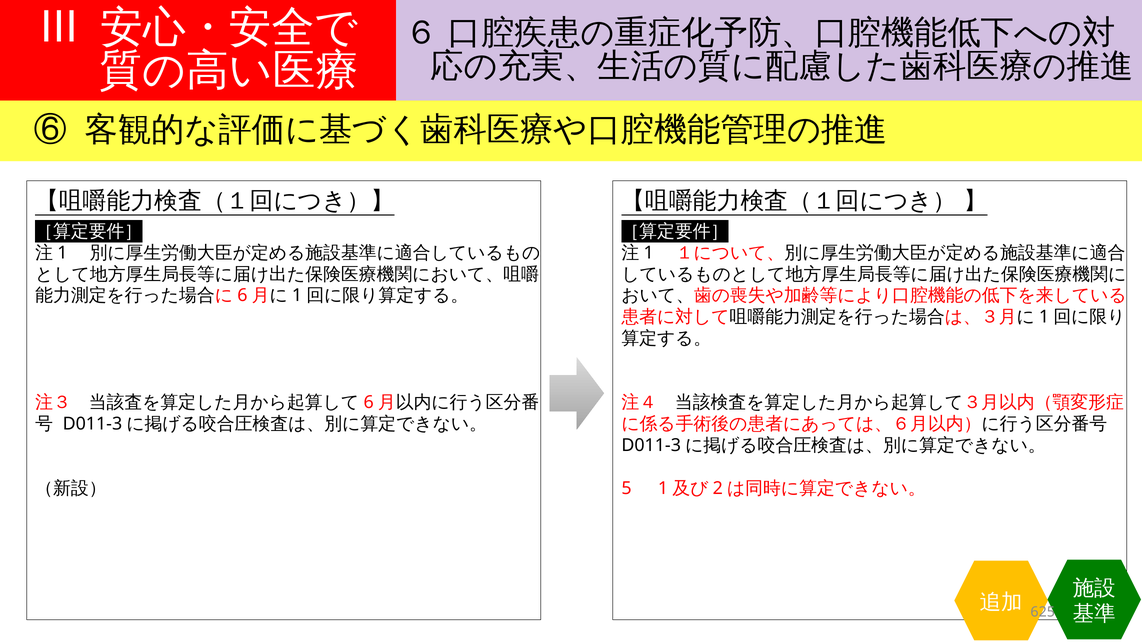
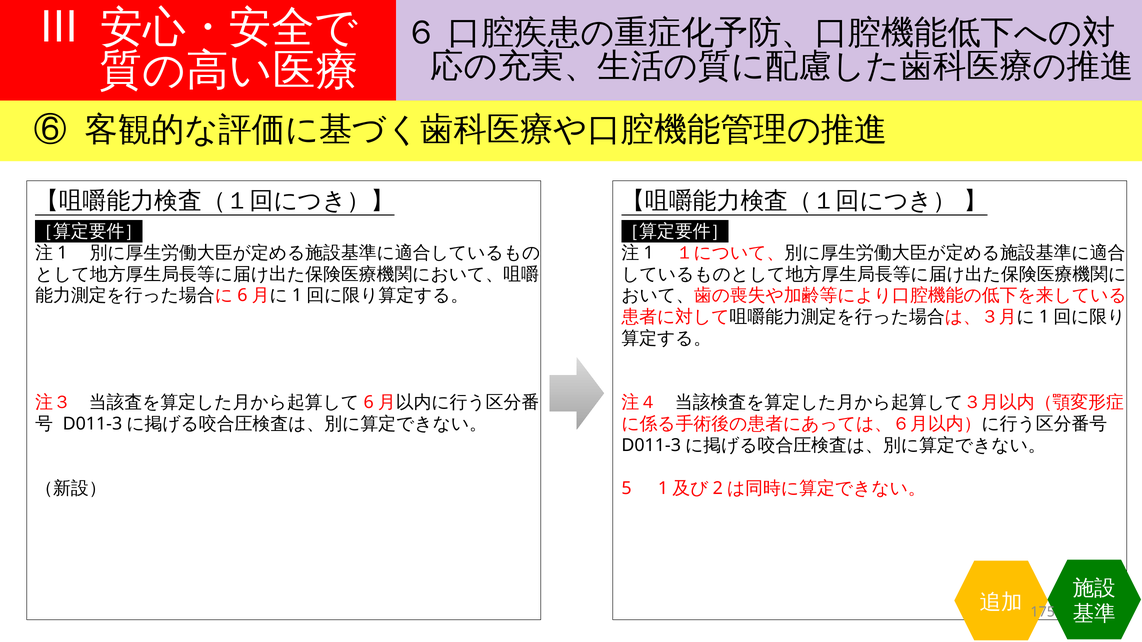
625: 625 -> 175
